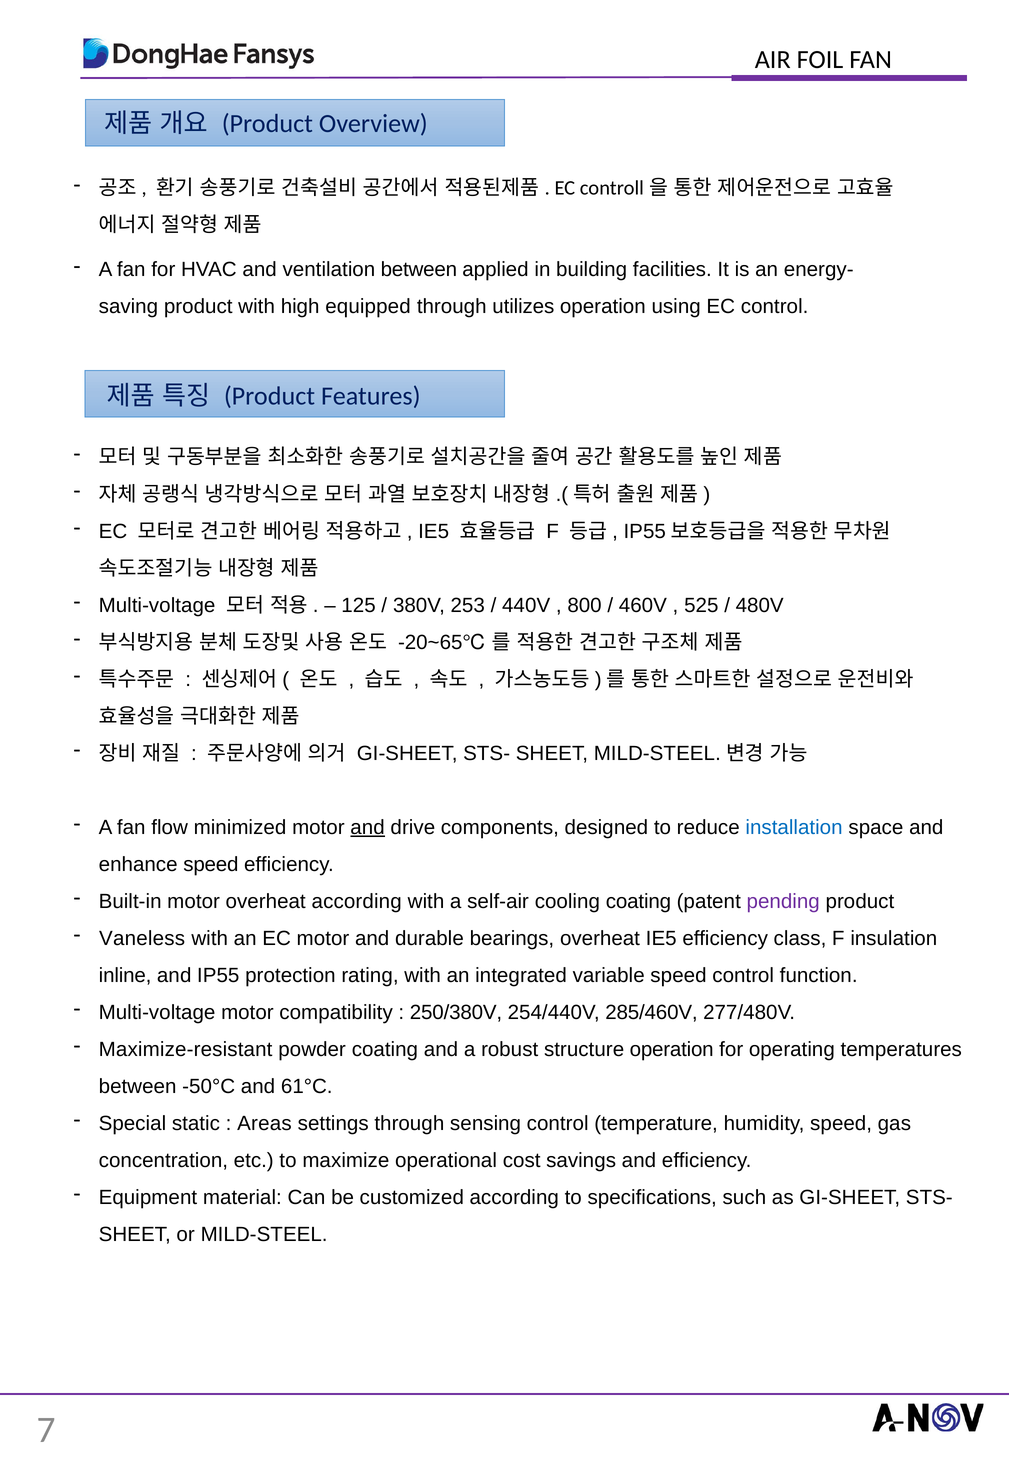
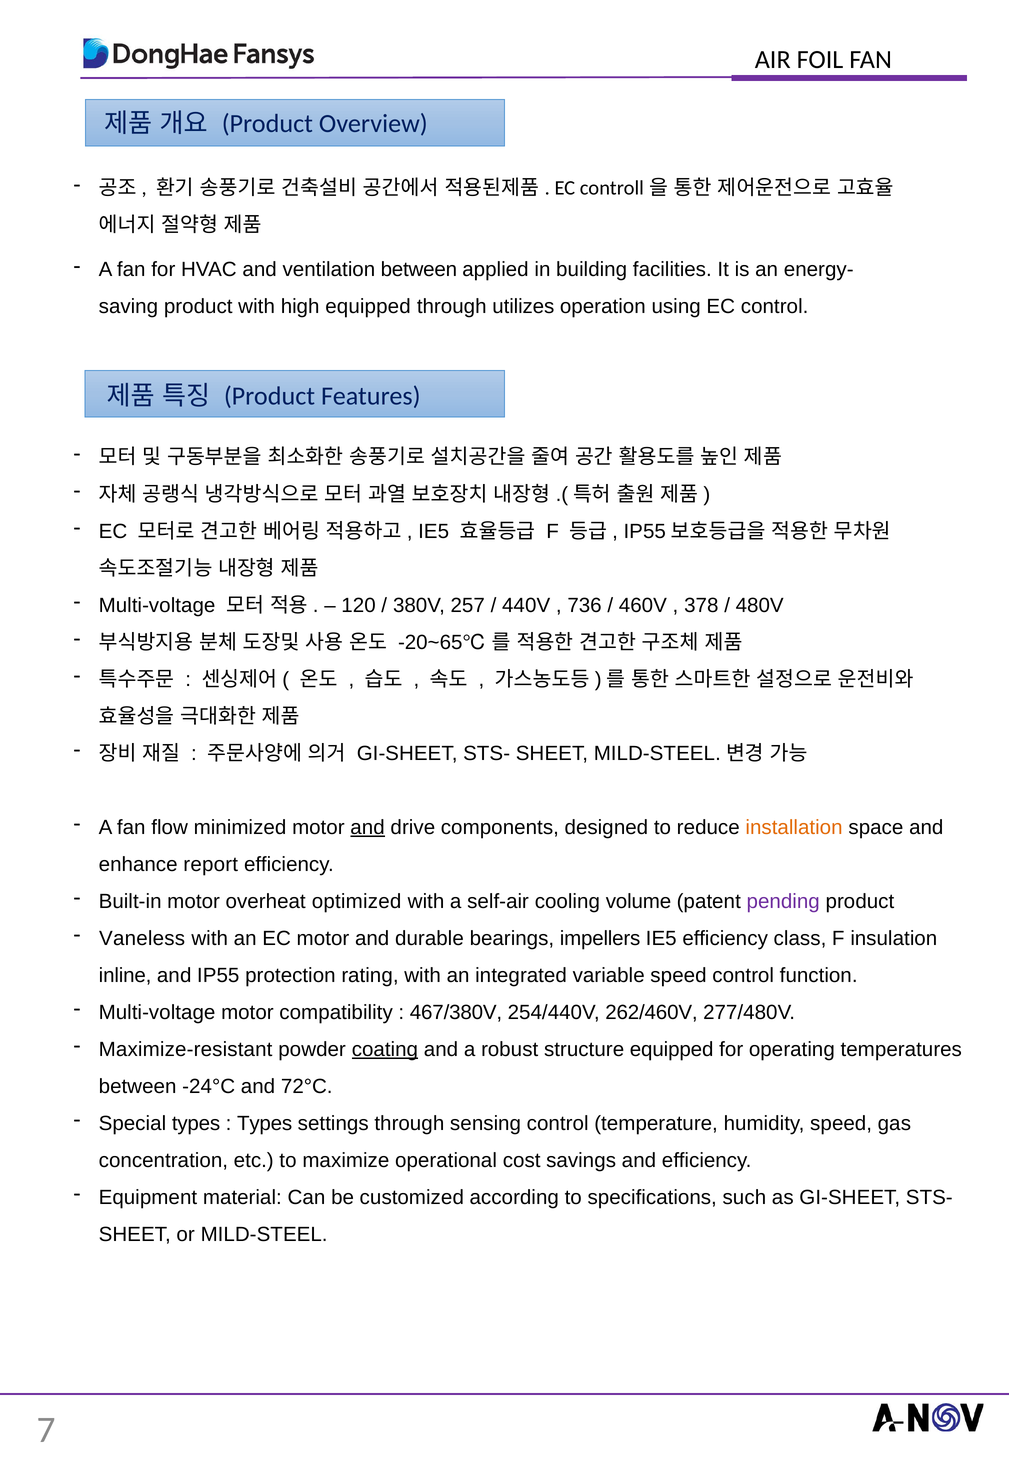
125: 125 -> 120
253: 253 -> 257
800: 800 -> 736
525: 525 -> 378
installation colour: blue -> orange
enhance speed: speed -> report
overheat according: according -> optimized
cooling coating: coating -> volume
bearings overheat: overheat -> impellers
250/380V: 250/380V -> 467/380V
285/460V: 285/460V -> 262/460V
coating at (385, 1050) underline: none -> present
structure operation: operation -> equipped
-50°C: -50°C -> -24°C
61°C: 61°C -> 72°C
Special static: static -> types
Areas at (264, 1124): Areas -> Types
